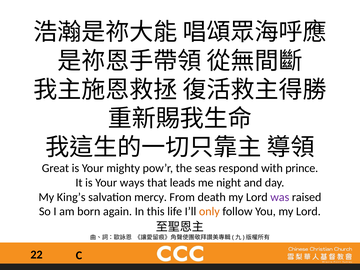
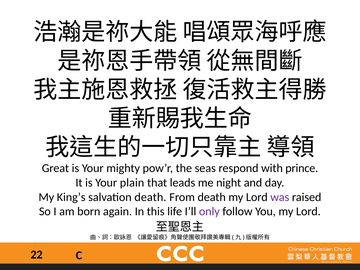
ways: ways -> plain
salvation mercy: mercy -> death
only colour: orange -> purple
